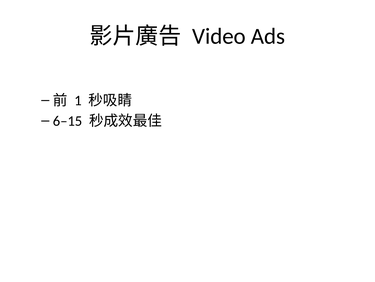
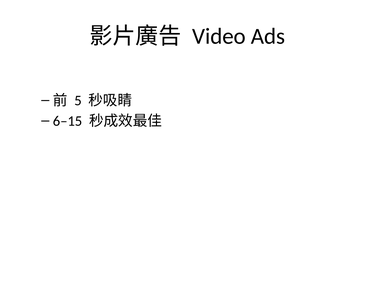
1: 1 -> 5
